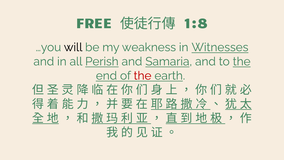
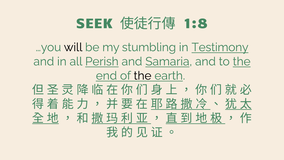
FREE: FREE -> SEEK
weakness: weakness -> stumbling
Witnesses: Witnesses -> Testimony
the at (143, 76) colour: red -> black
